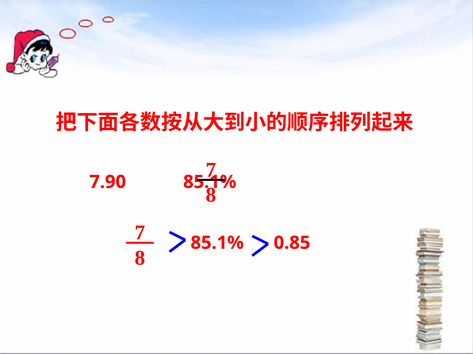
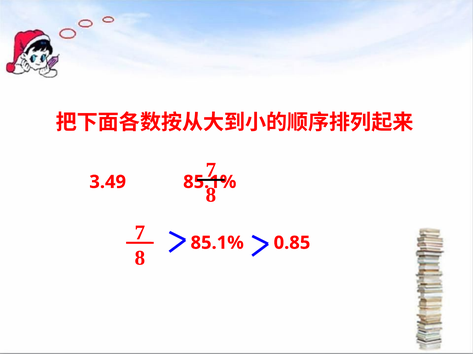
7.90: 7.90 -> 3.49
